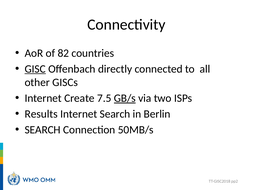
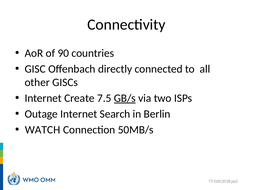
82: 82 -> 90
GISC underline: present -> none
Results: Results -> Outage
SEARCH at (43, 130): SEARCH -> WATCH
